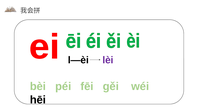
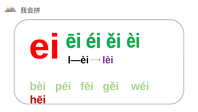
hēi colour: black -> red
